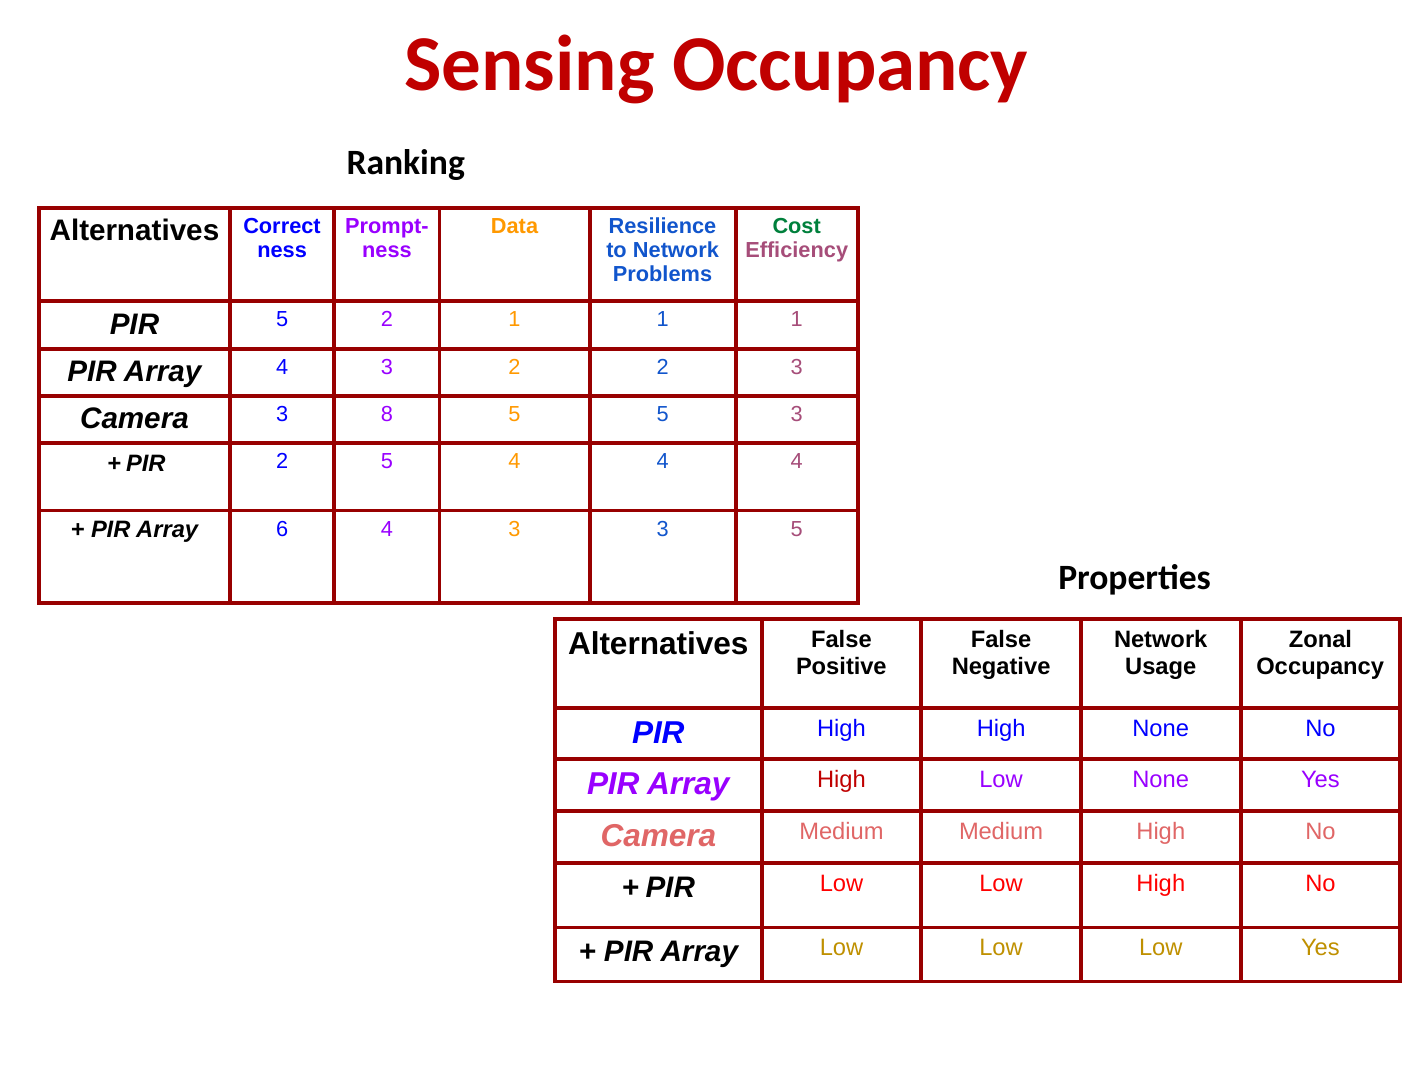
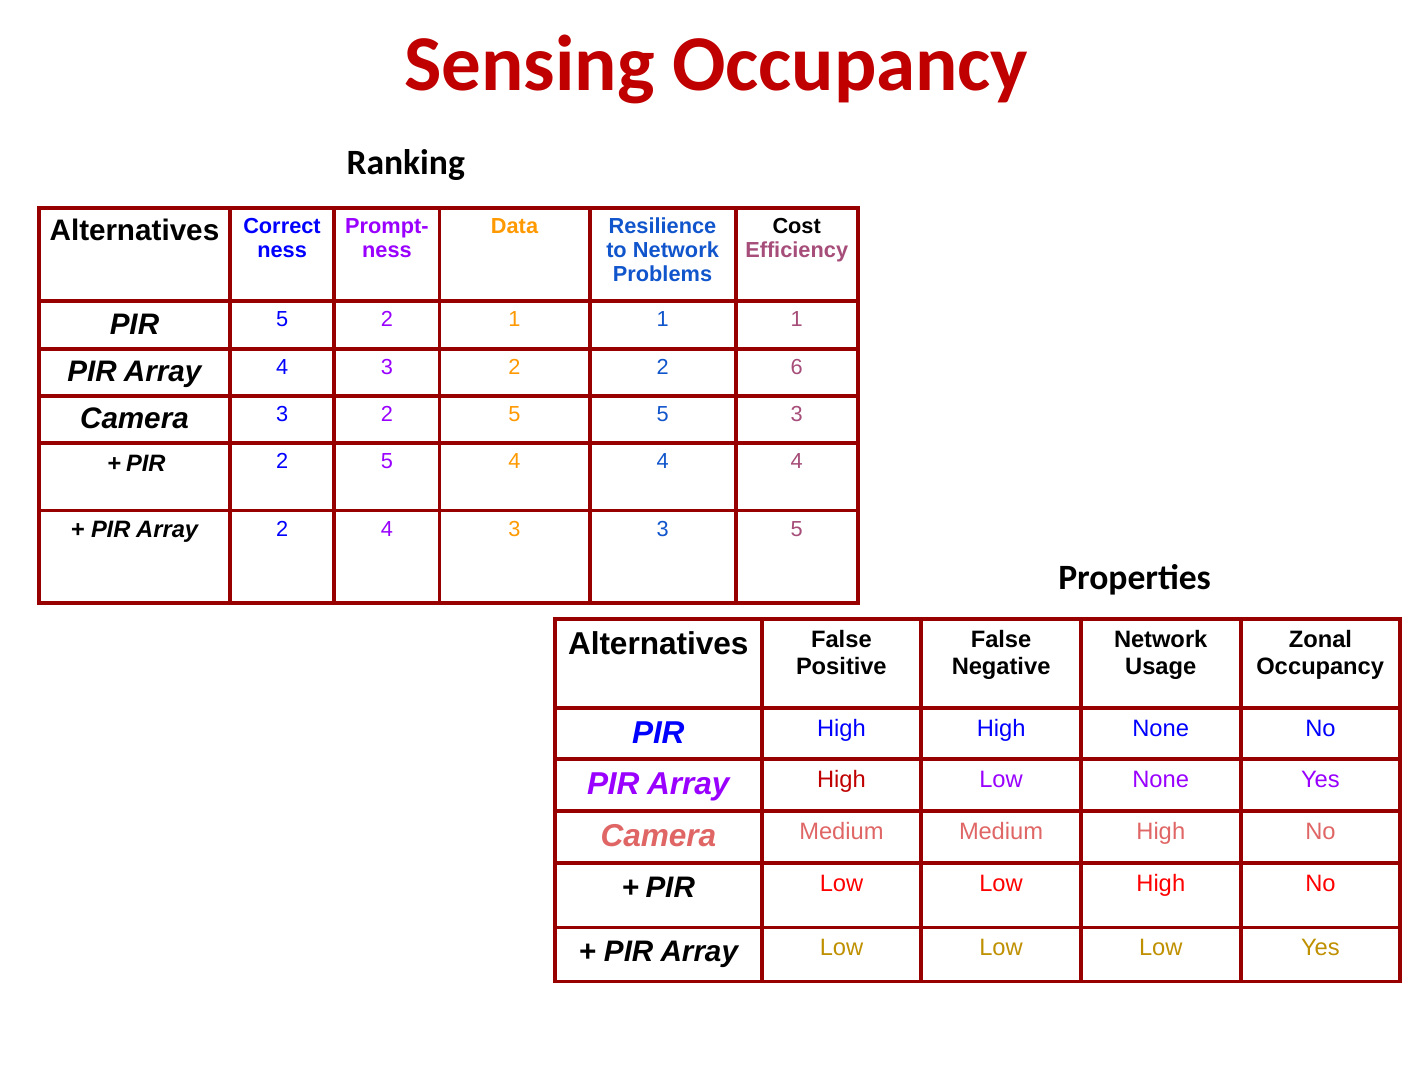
Cost colour: green -> black
2 3: 3 -> 6
Camera 3 8: 8 -> 2
Array 6: 6 -> 2
